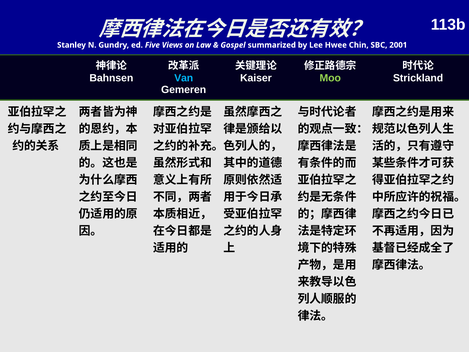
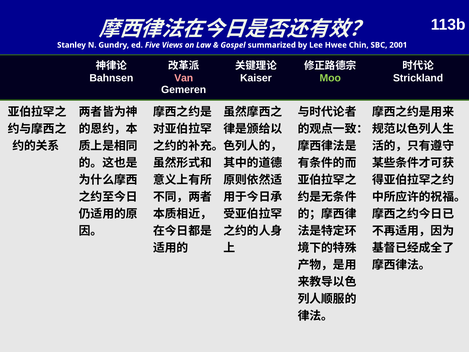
Van colour: light blue -> pink
